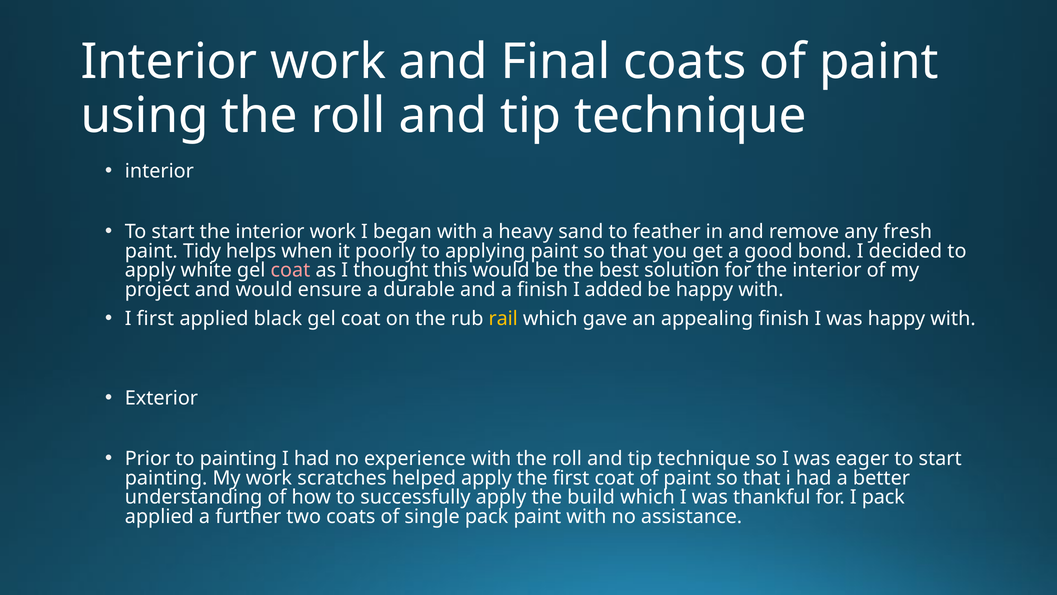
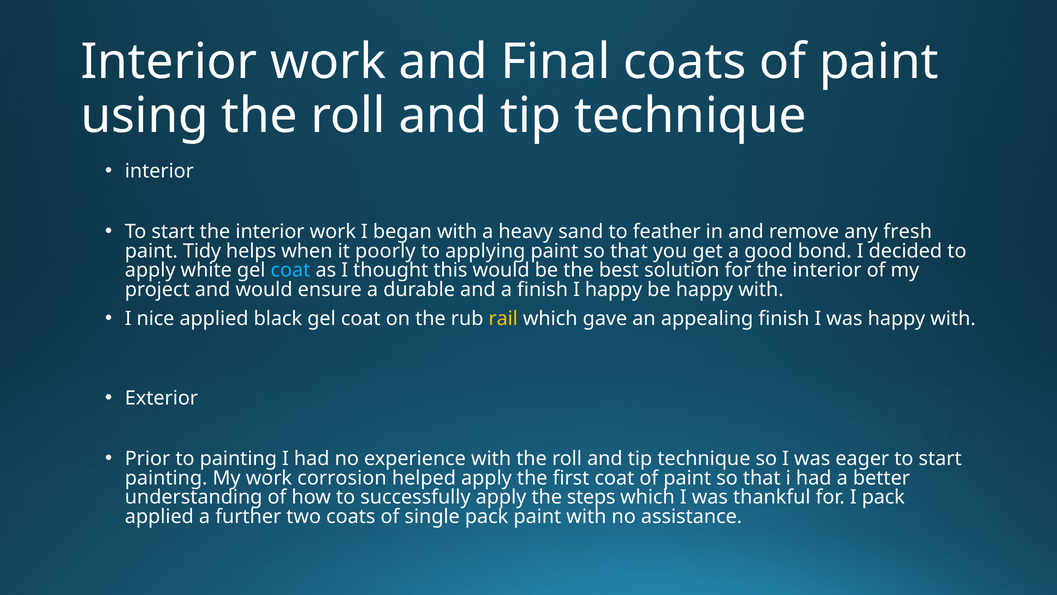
coat at (290, 270) colour: pink -> light blue
I added: added -> happy
I first: first -> nice
scratches: scratches -> corrosion
build: build -> steps
